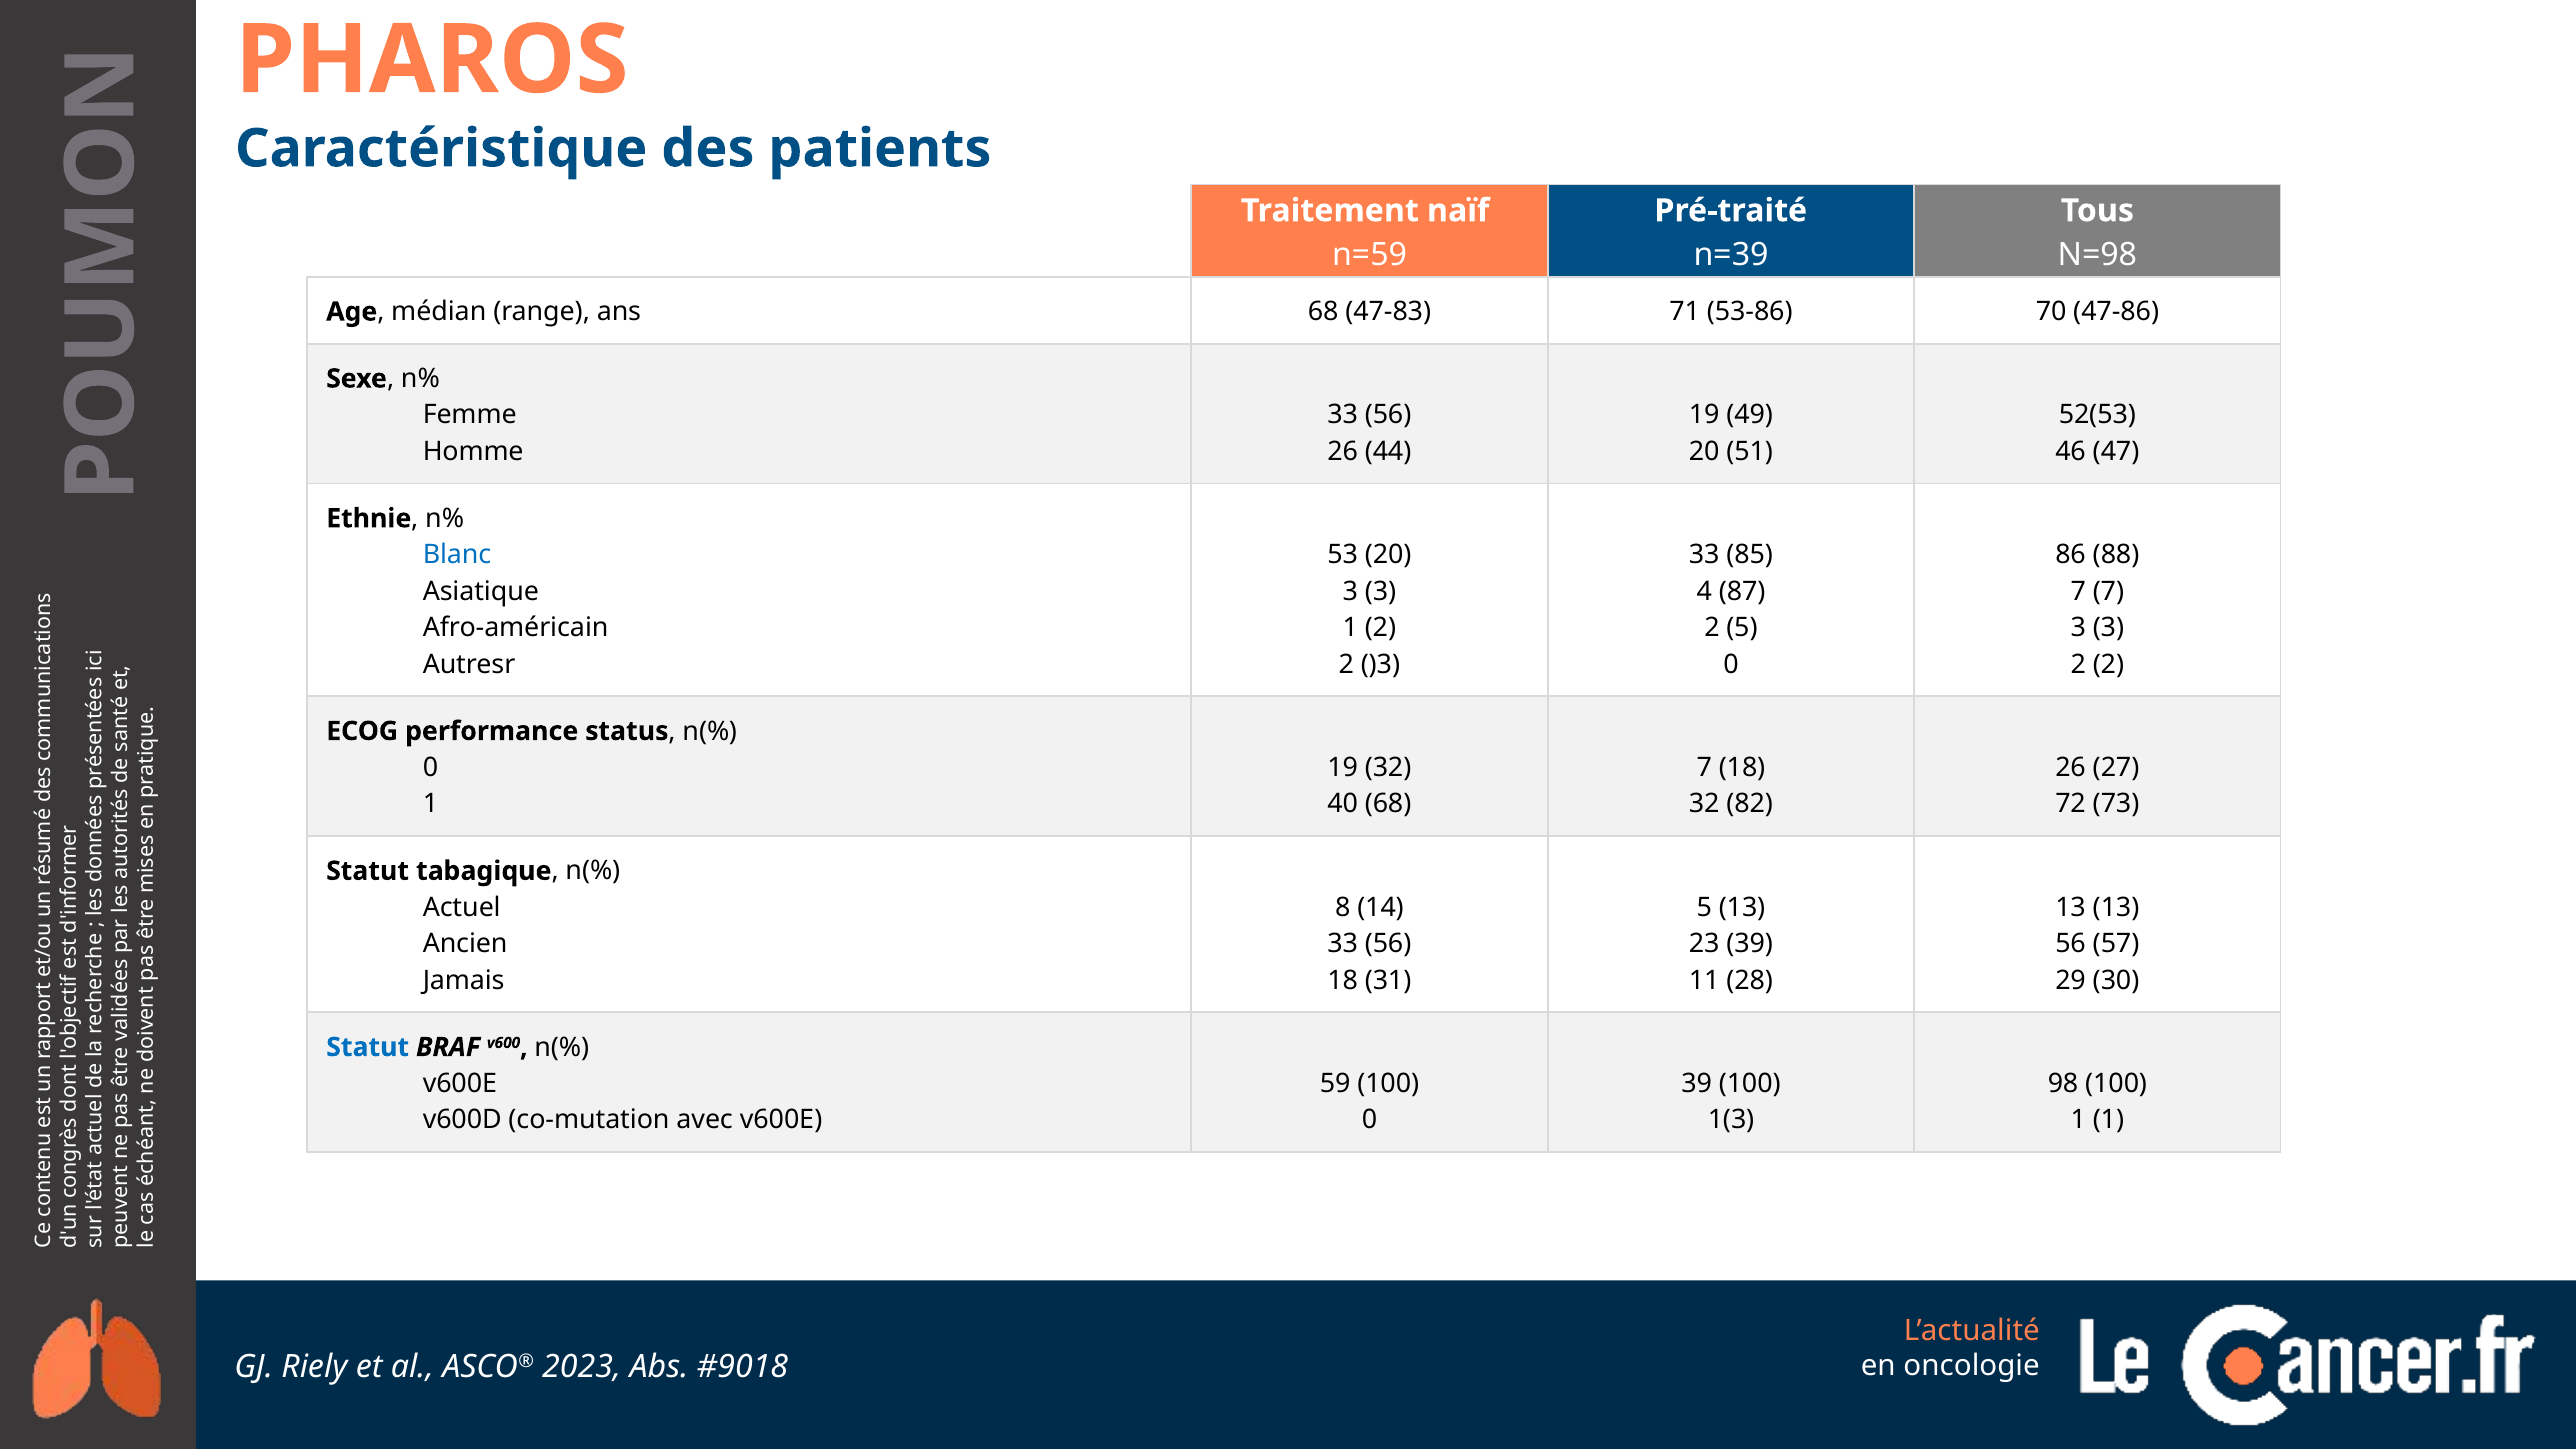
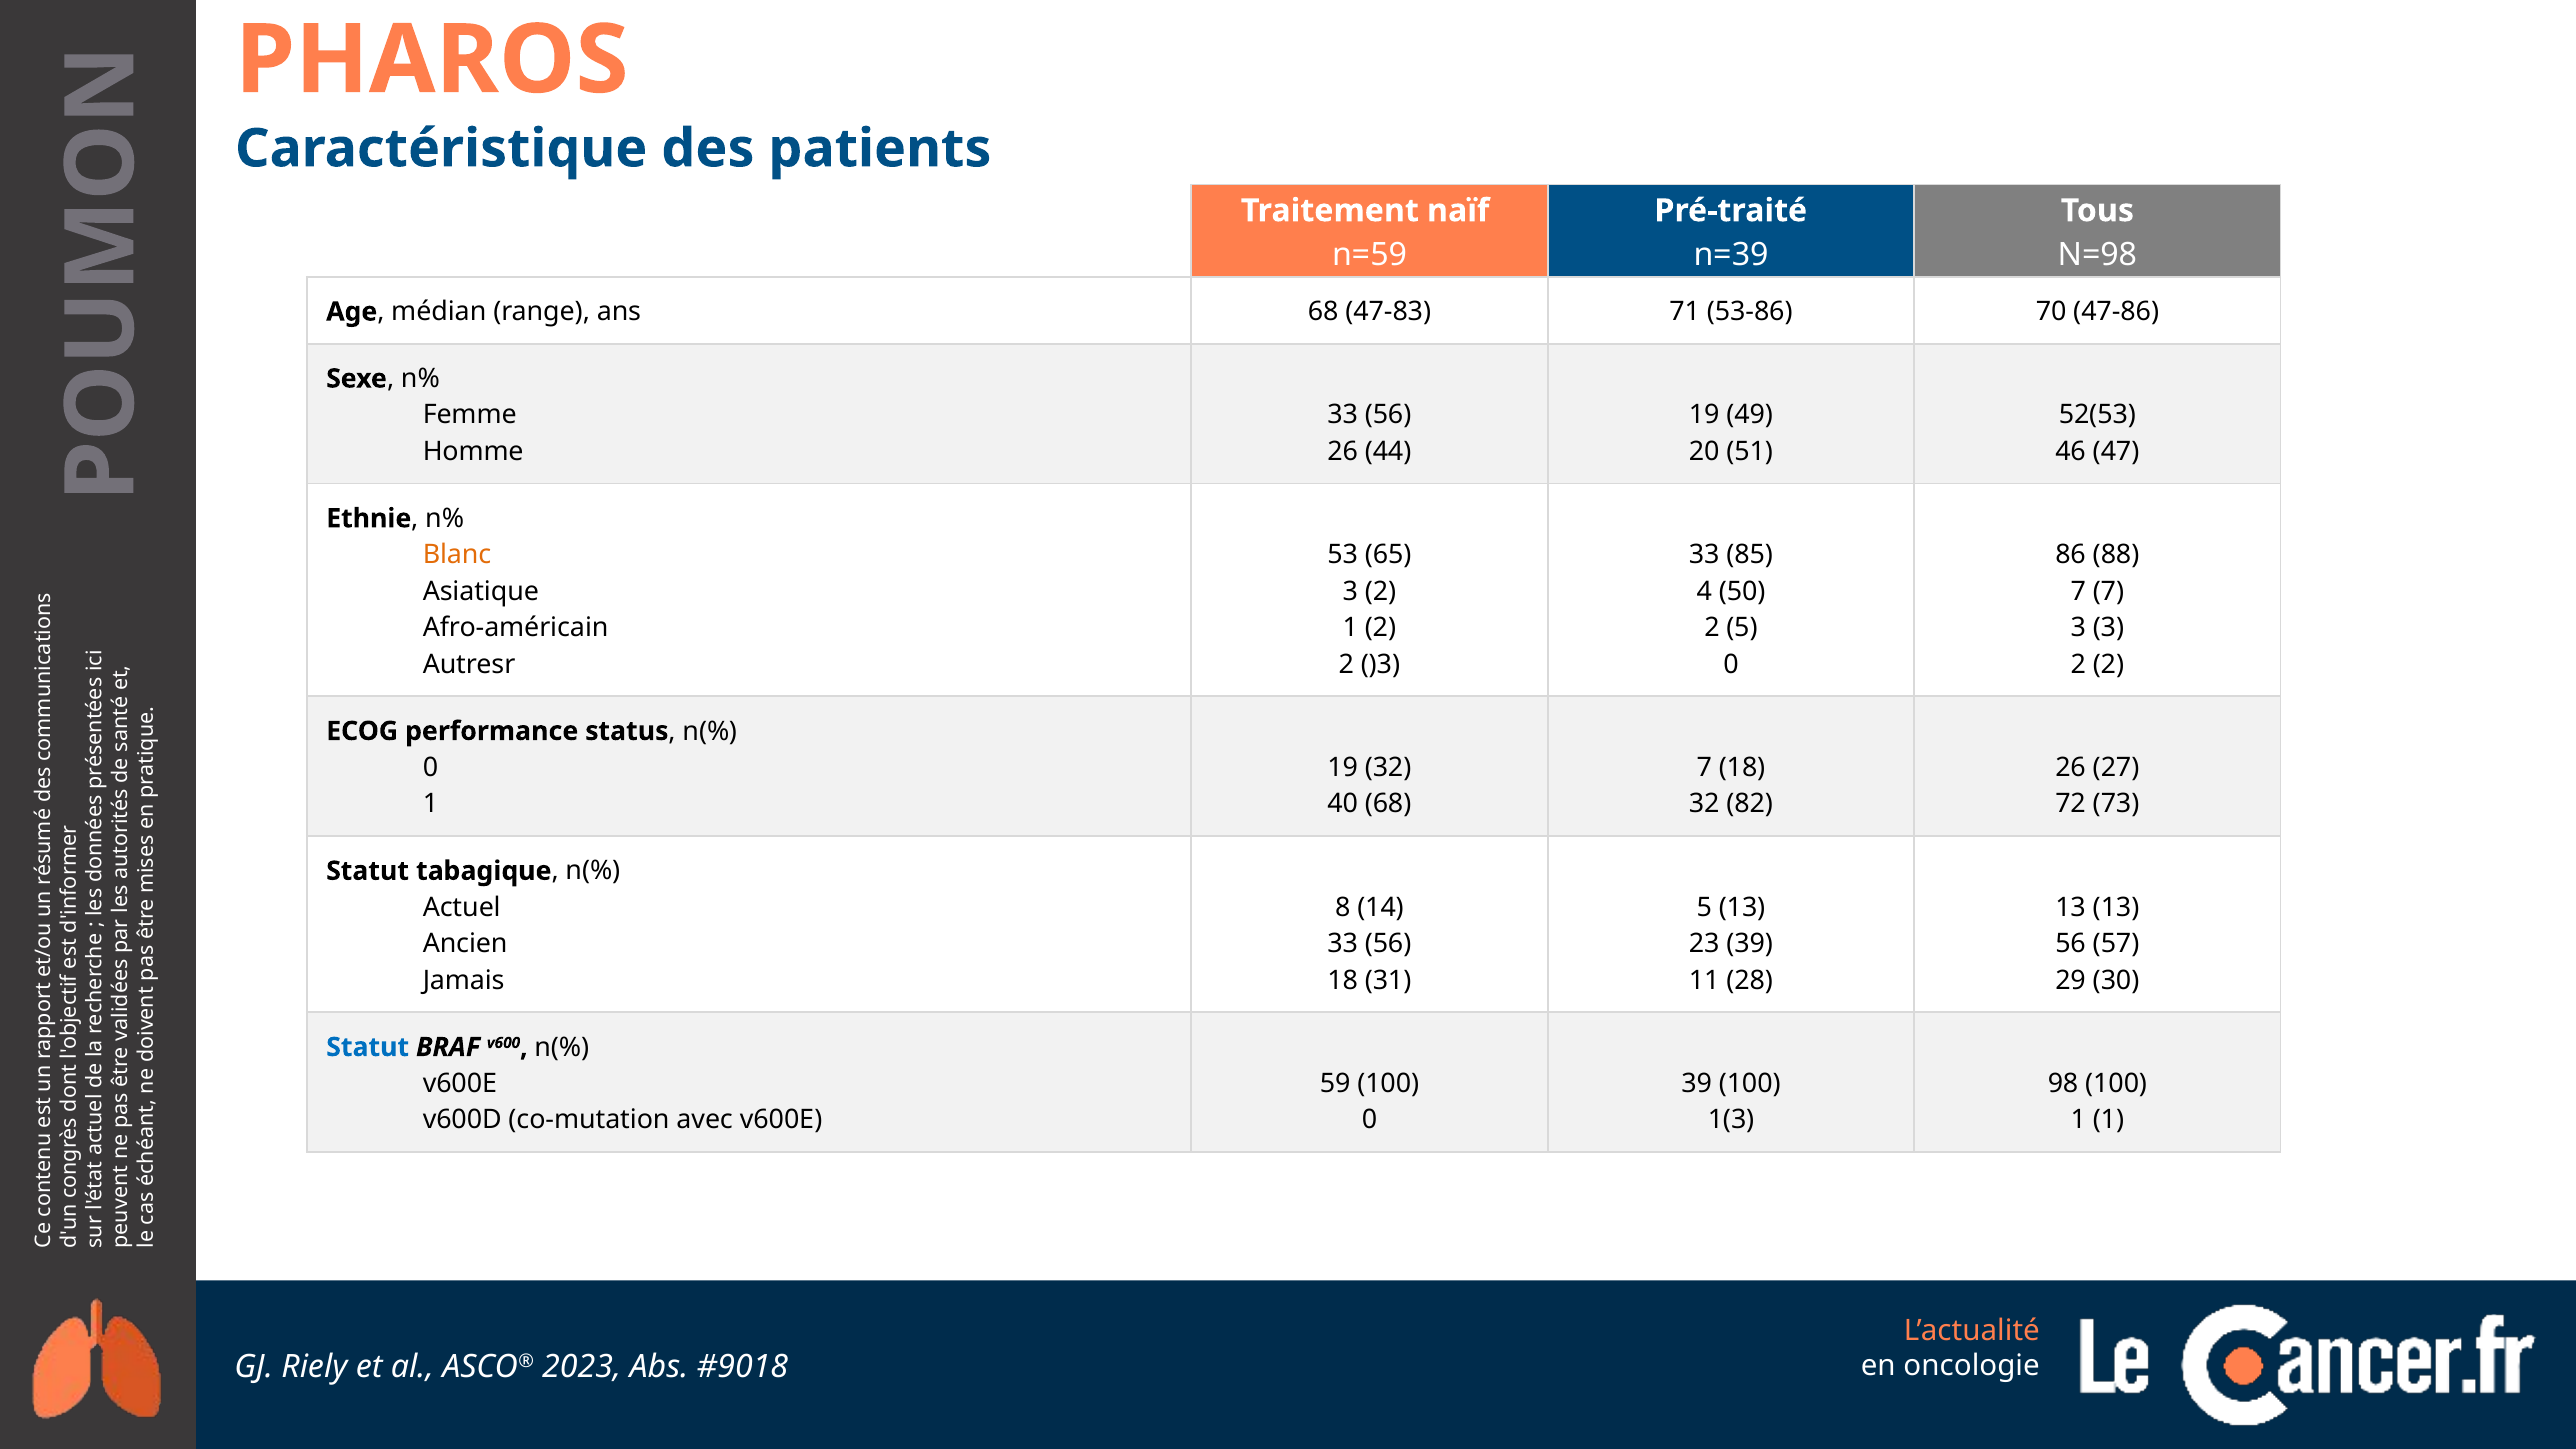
Blanc colour: blue -> orange
53 20: 20 -> 65
3 at (1381, 591): 3 -> 2
87: 87 -> 50
